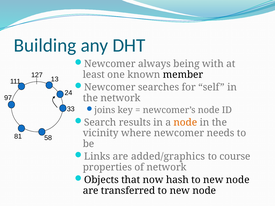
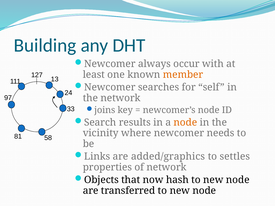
being: being -> occur
member colour: black -> orange
course: course -> settles
